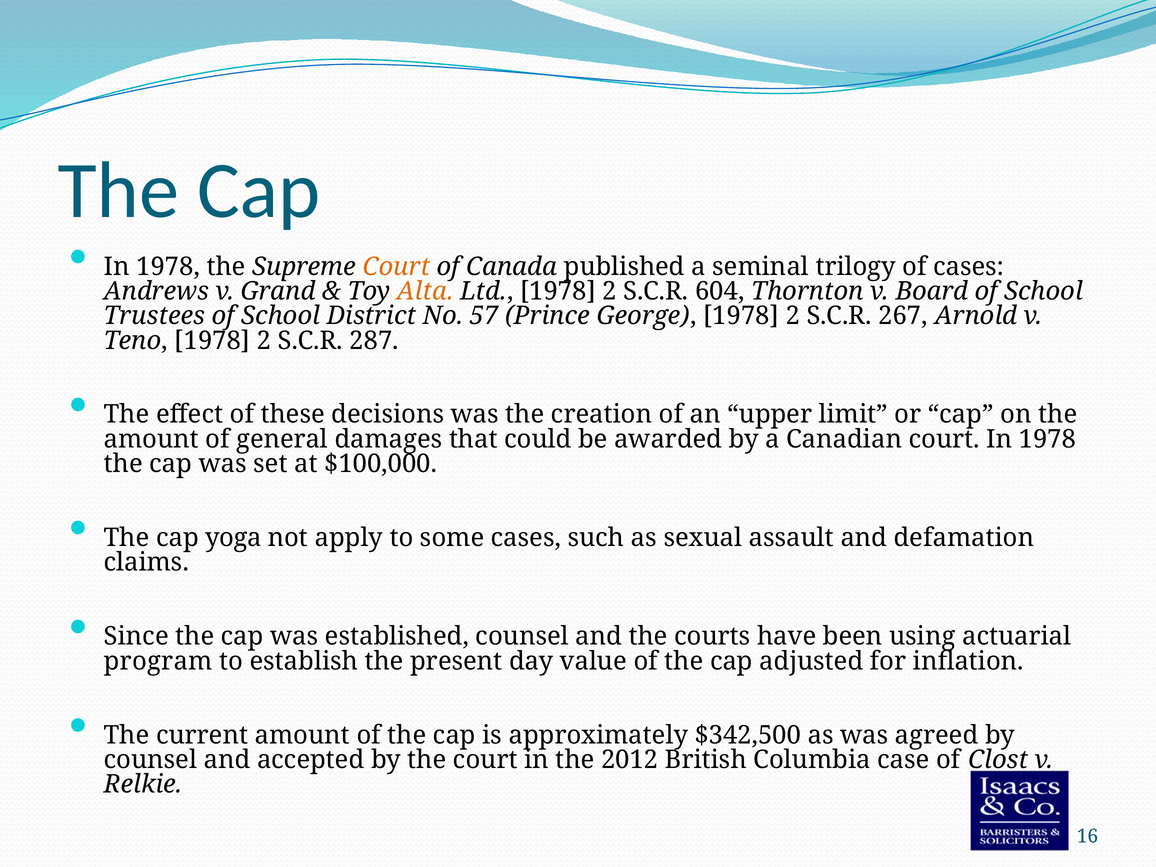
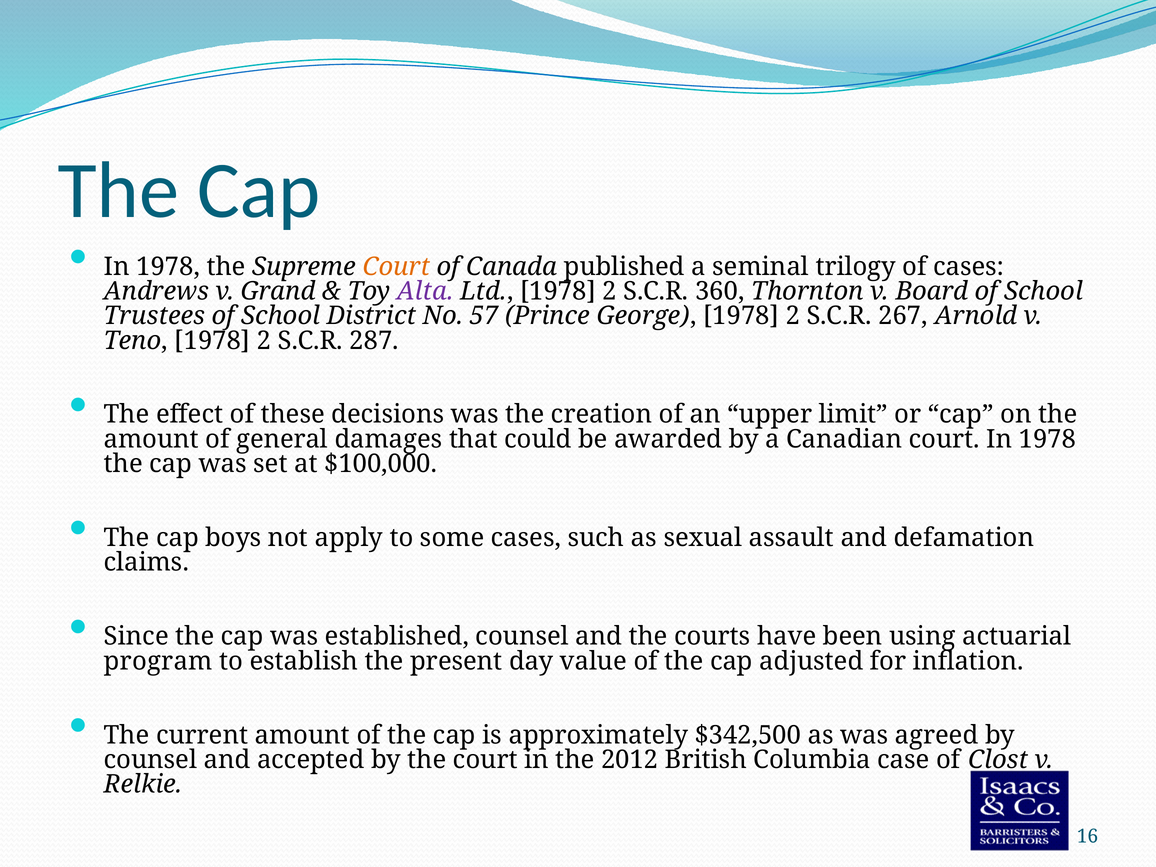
Alta colour: orange -> purple
604: 604 -> 360
yoga: yoga -> boys
